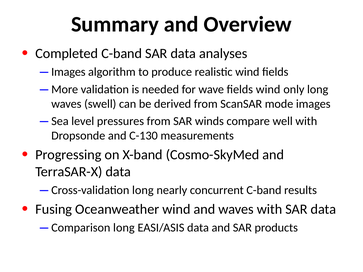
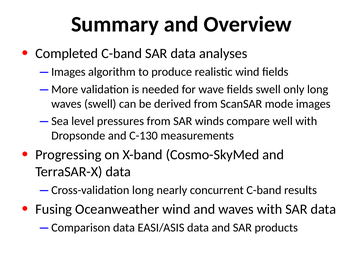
fields wind: wind -> swell
Comparison long: long -> data
